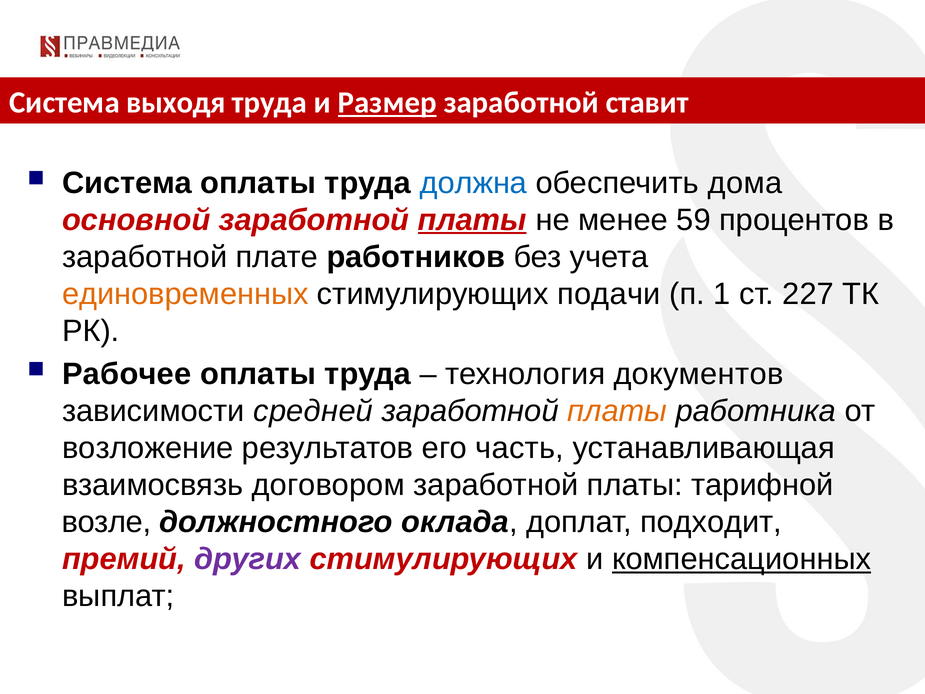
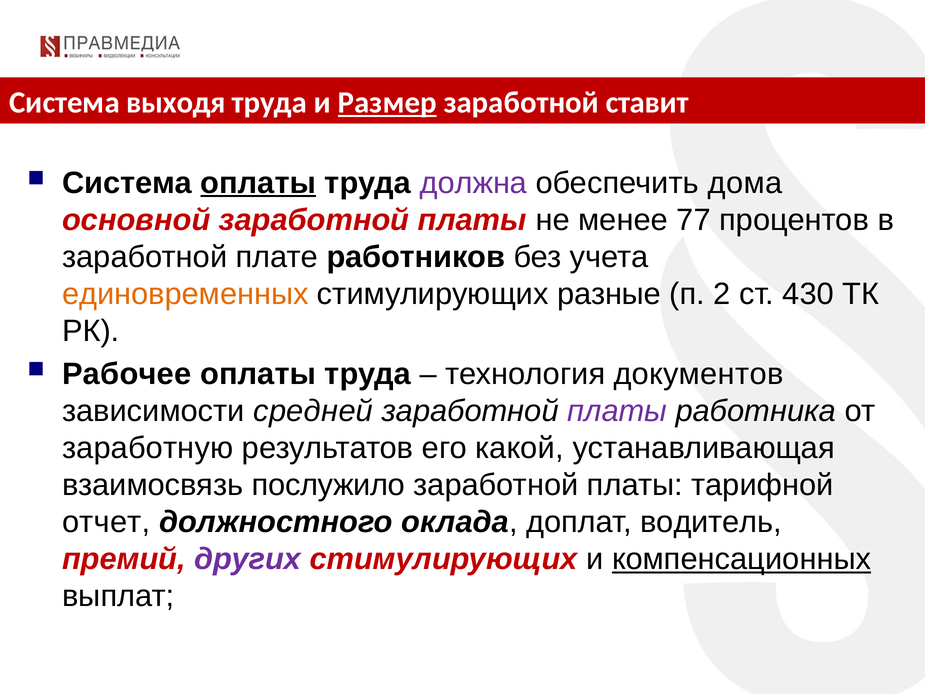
оплаты at (258, 183) underline: none -> present
должна colour: blue -> purple
платы at (472, 220) underline: present -> none
59: 59 -> 77
подачи: подачи -> разные
1: 1 -> 2
227: 227 -> 430
платы at (617, 411) colour: orange -> purple
возложение: возложение -> заработную
часть: часть -> какой
договором: договором -> послужило
возле: возле -> отчет
подходит: подходит -> водитель
